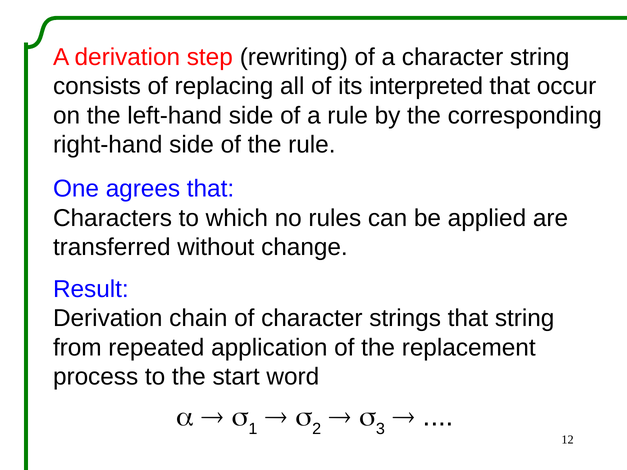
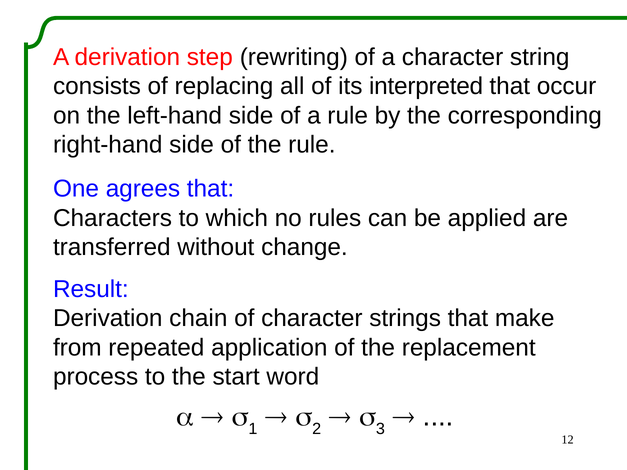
that string: string -> make
